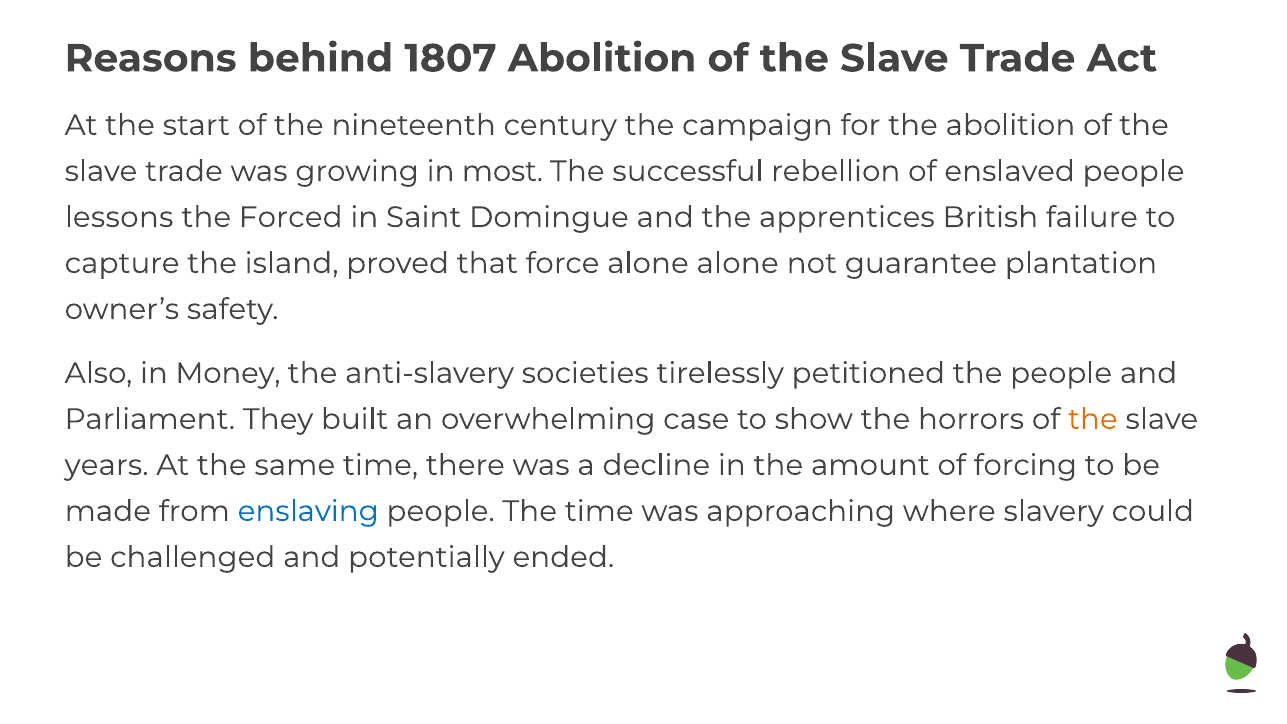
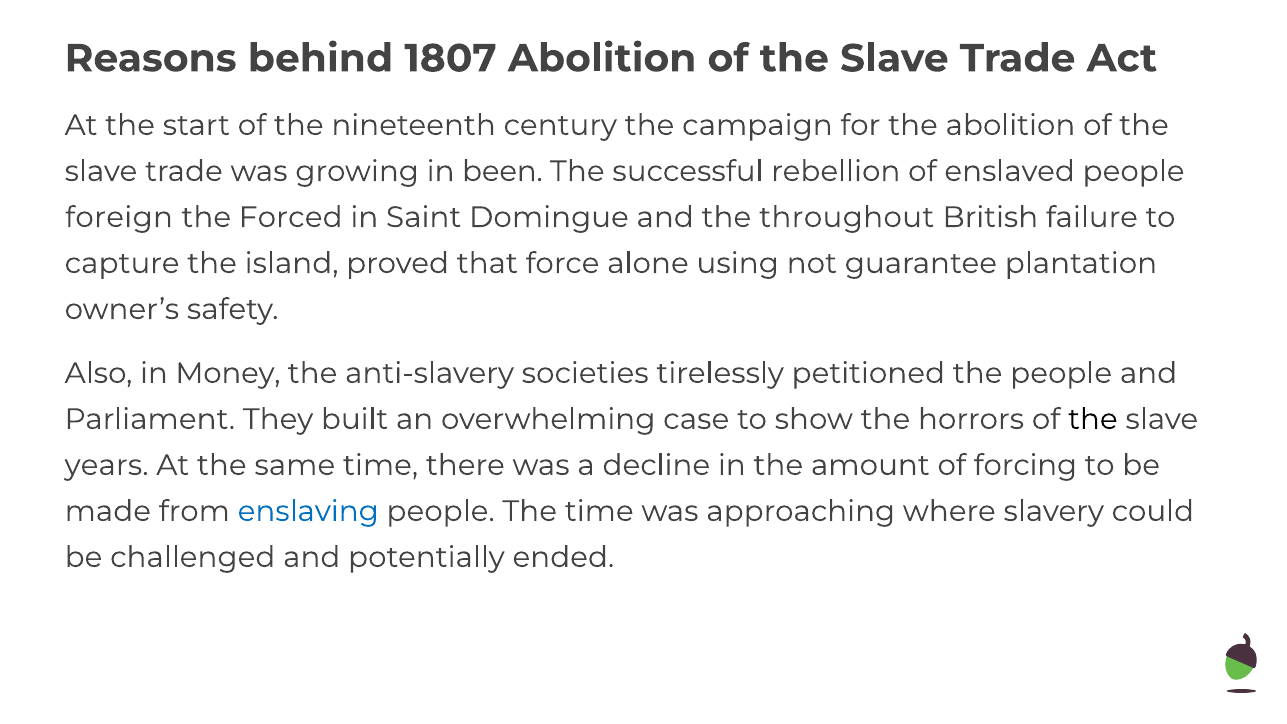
most: most -> been
lessons: lessons -> foreign
apprentices: apprentices -> throughout
alone alone: alone -> using
the at (1093, 419) colour: orange -> black
